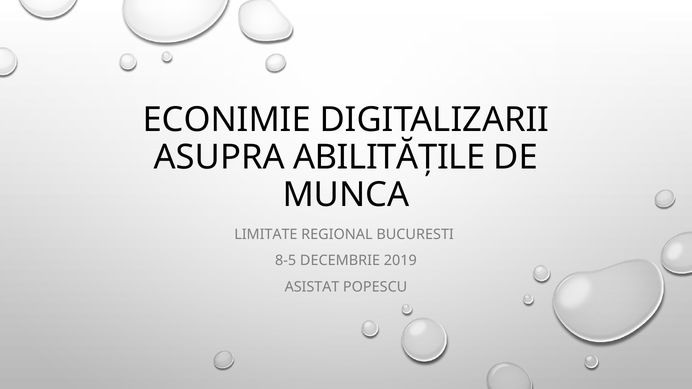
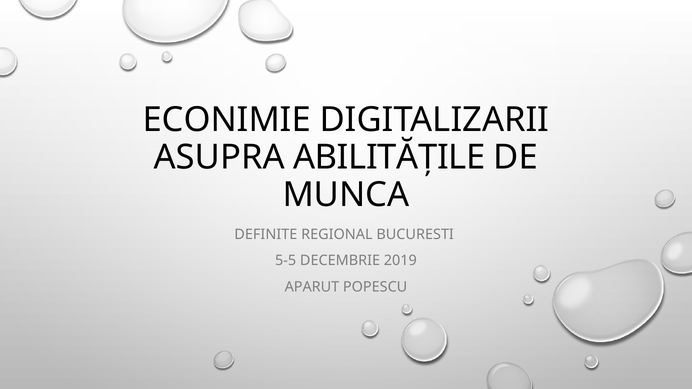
LIMITATE: LIMITATE -> DEFINITE
8-5: 8-5 -> 5-5
ASISTAT: ASISTAT -> APARUT
